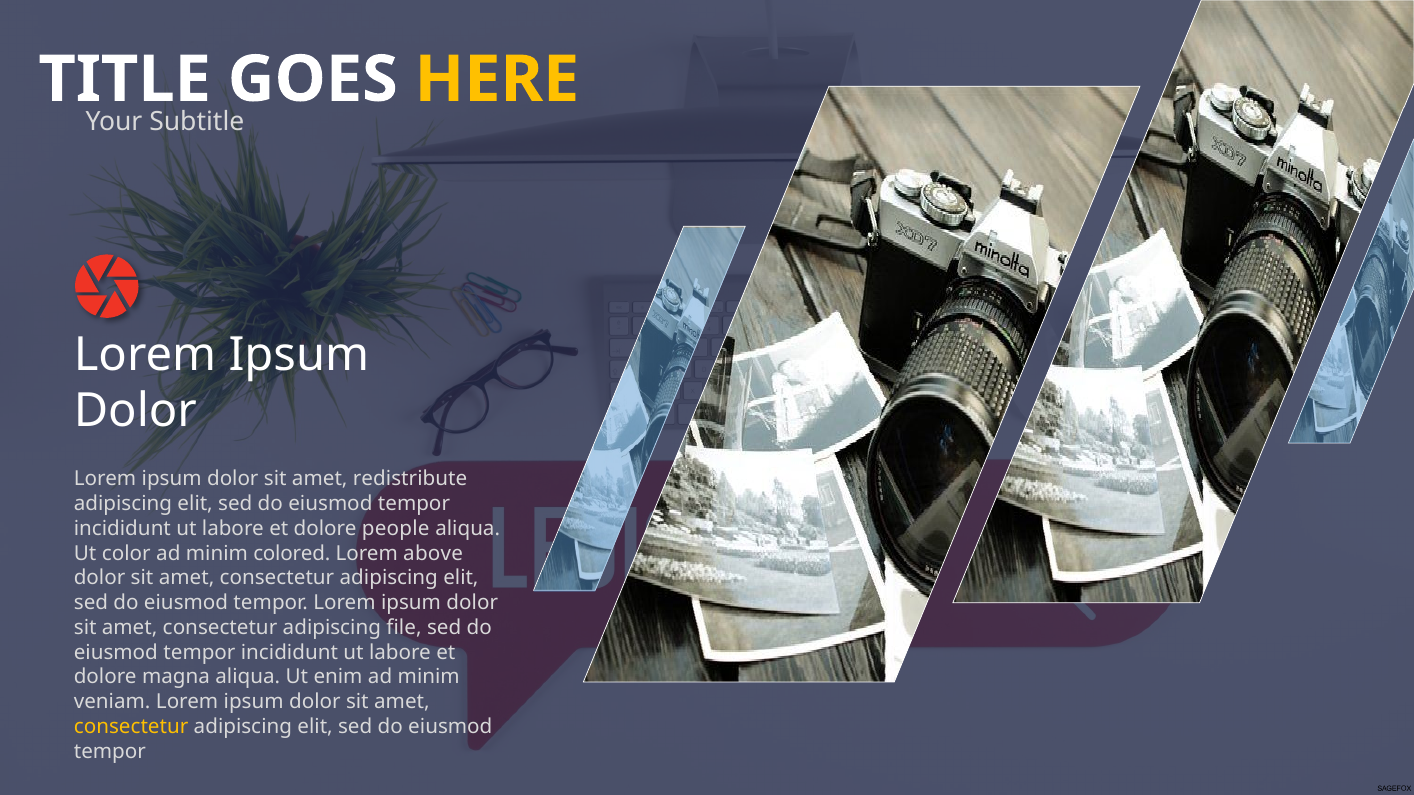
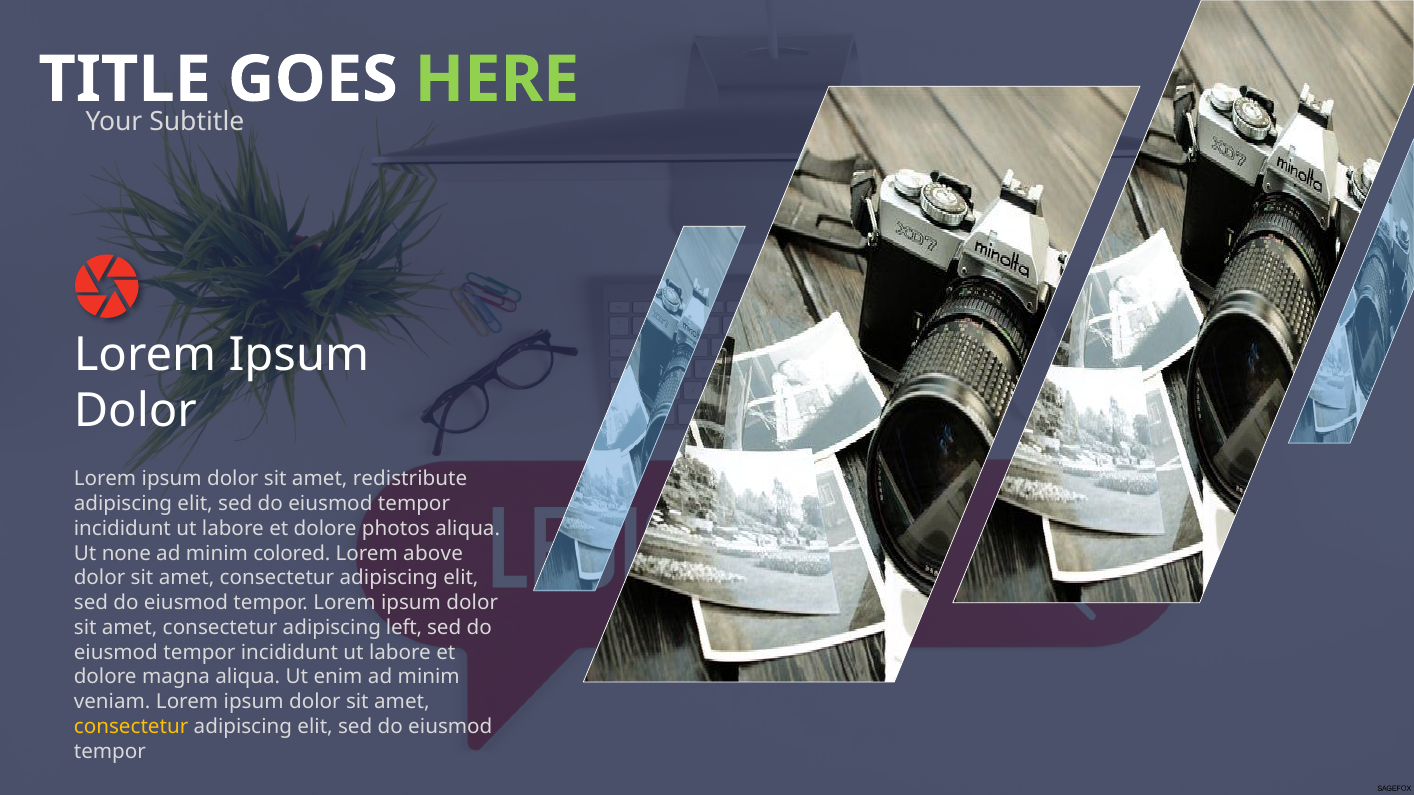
HERE colour: yellow -> light green
people: people -> photos
color: color -> none
file: file -> left
